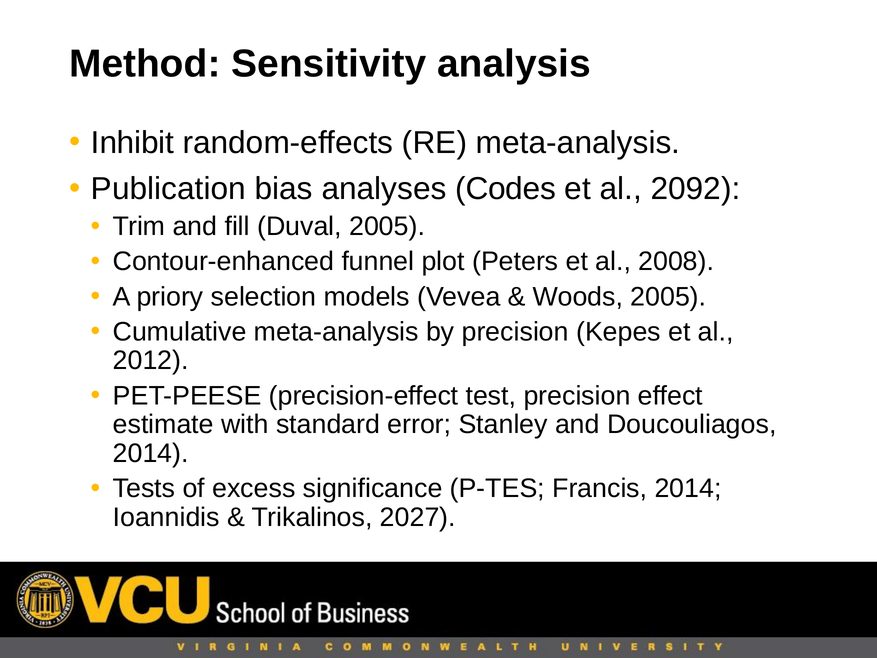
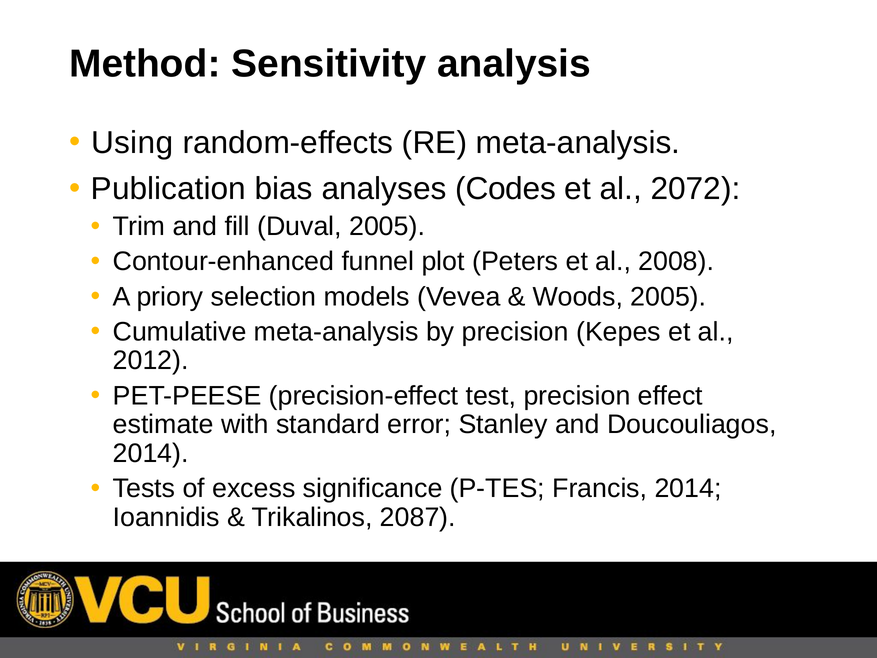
Inhibit: Inhibit -> Using
2092: 2092 -> 2072
2027: 2027 -> 2087
